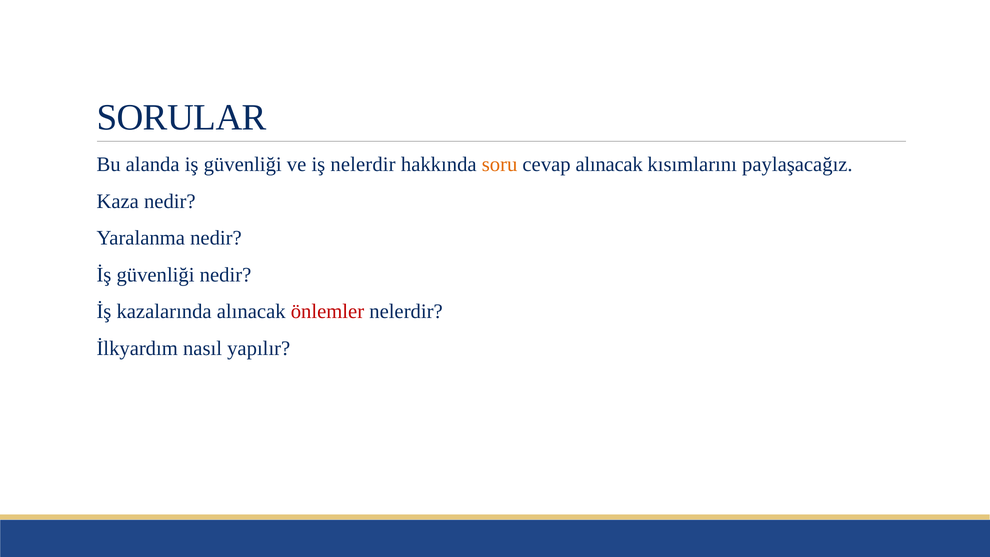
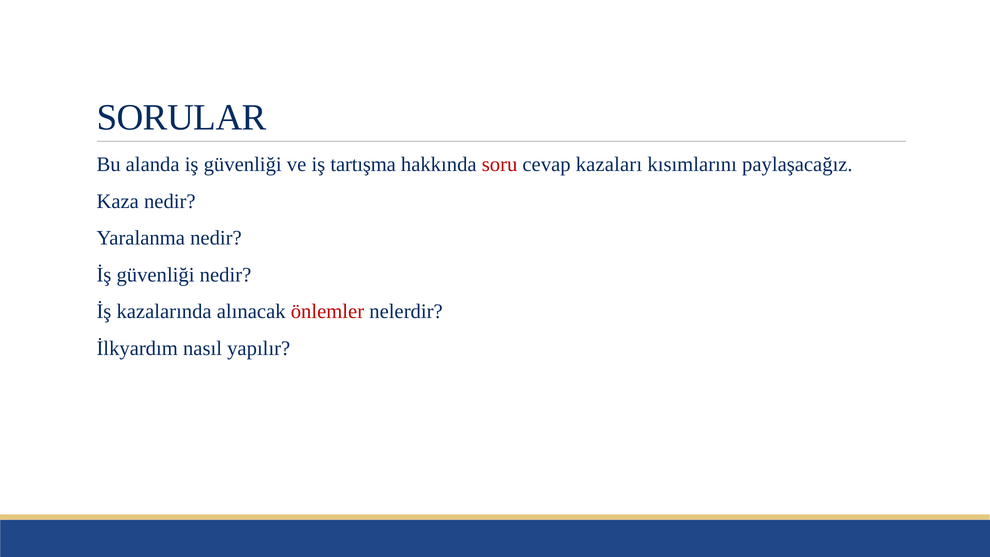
iş nelerdir: nelerdir -> tartışma
soru colour: orange -> red
cevap alınacak: alınacak -> kazaları
